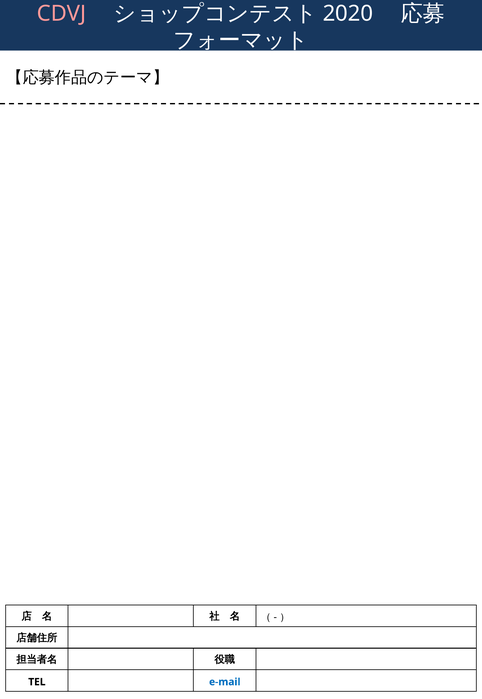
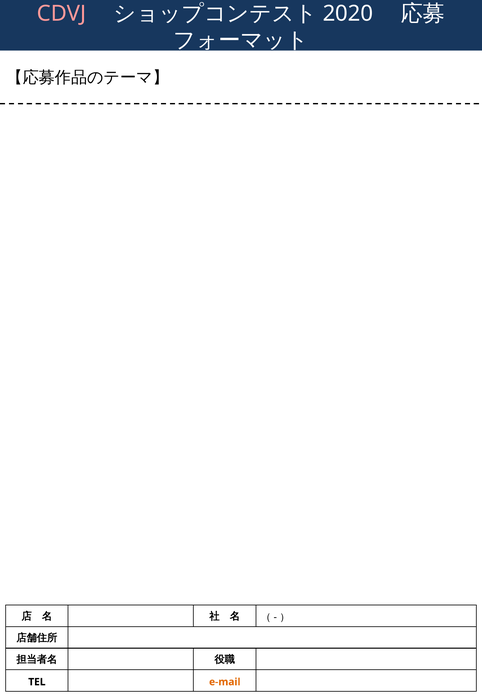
e-mail colour: blue -> orange
